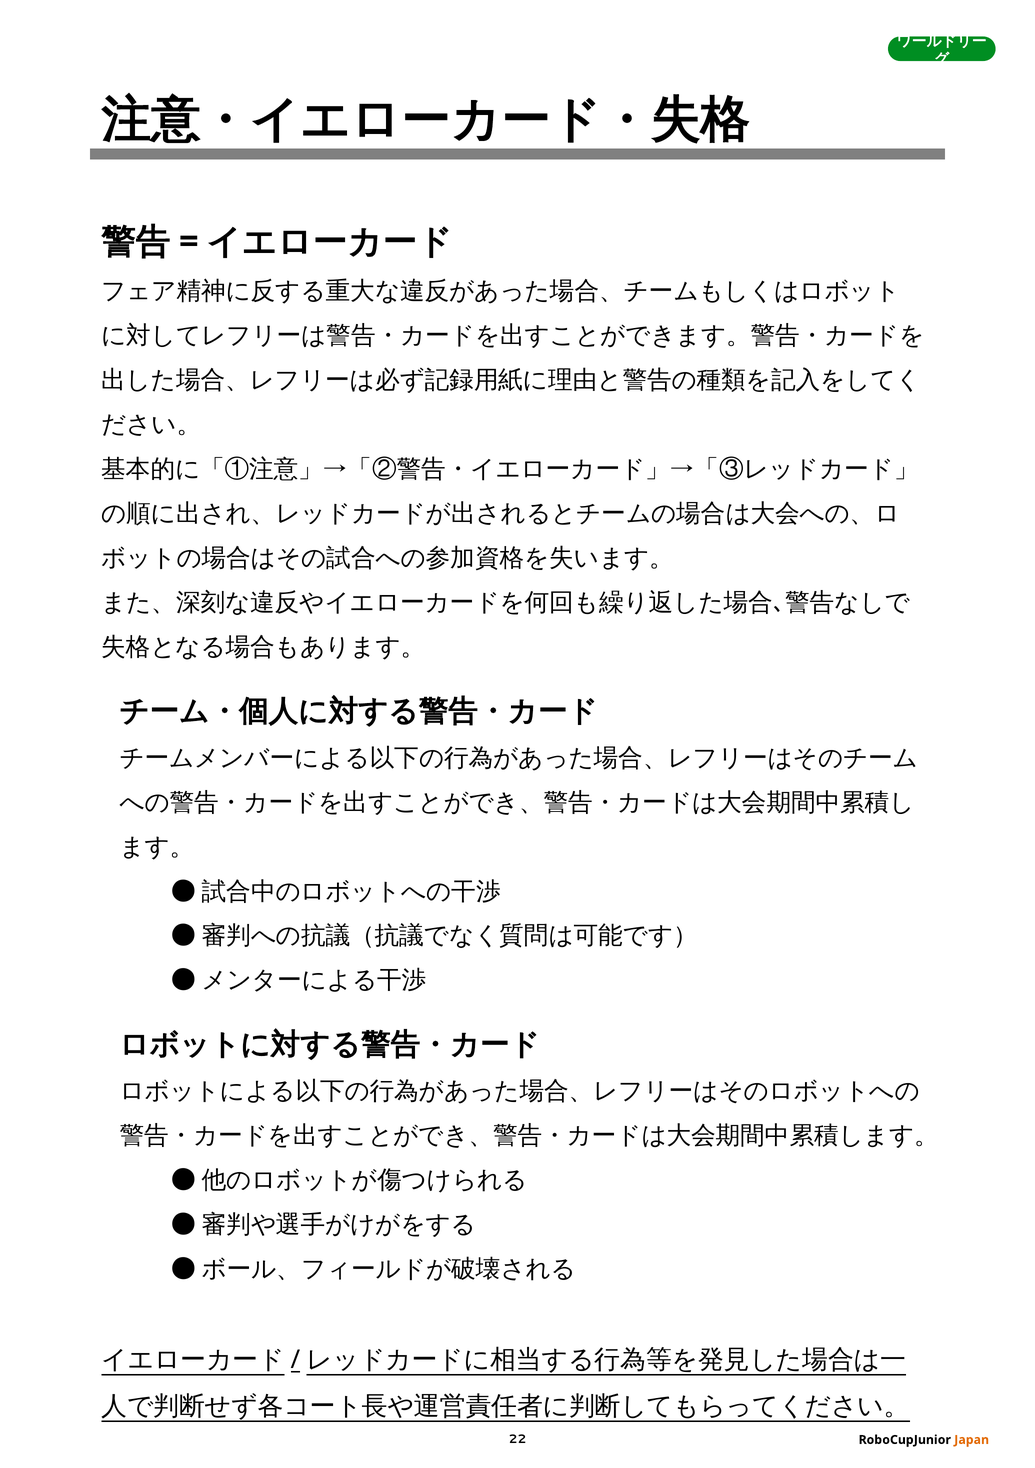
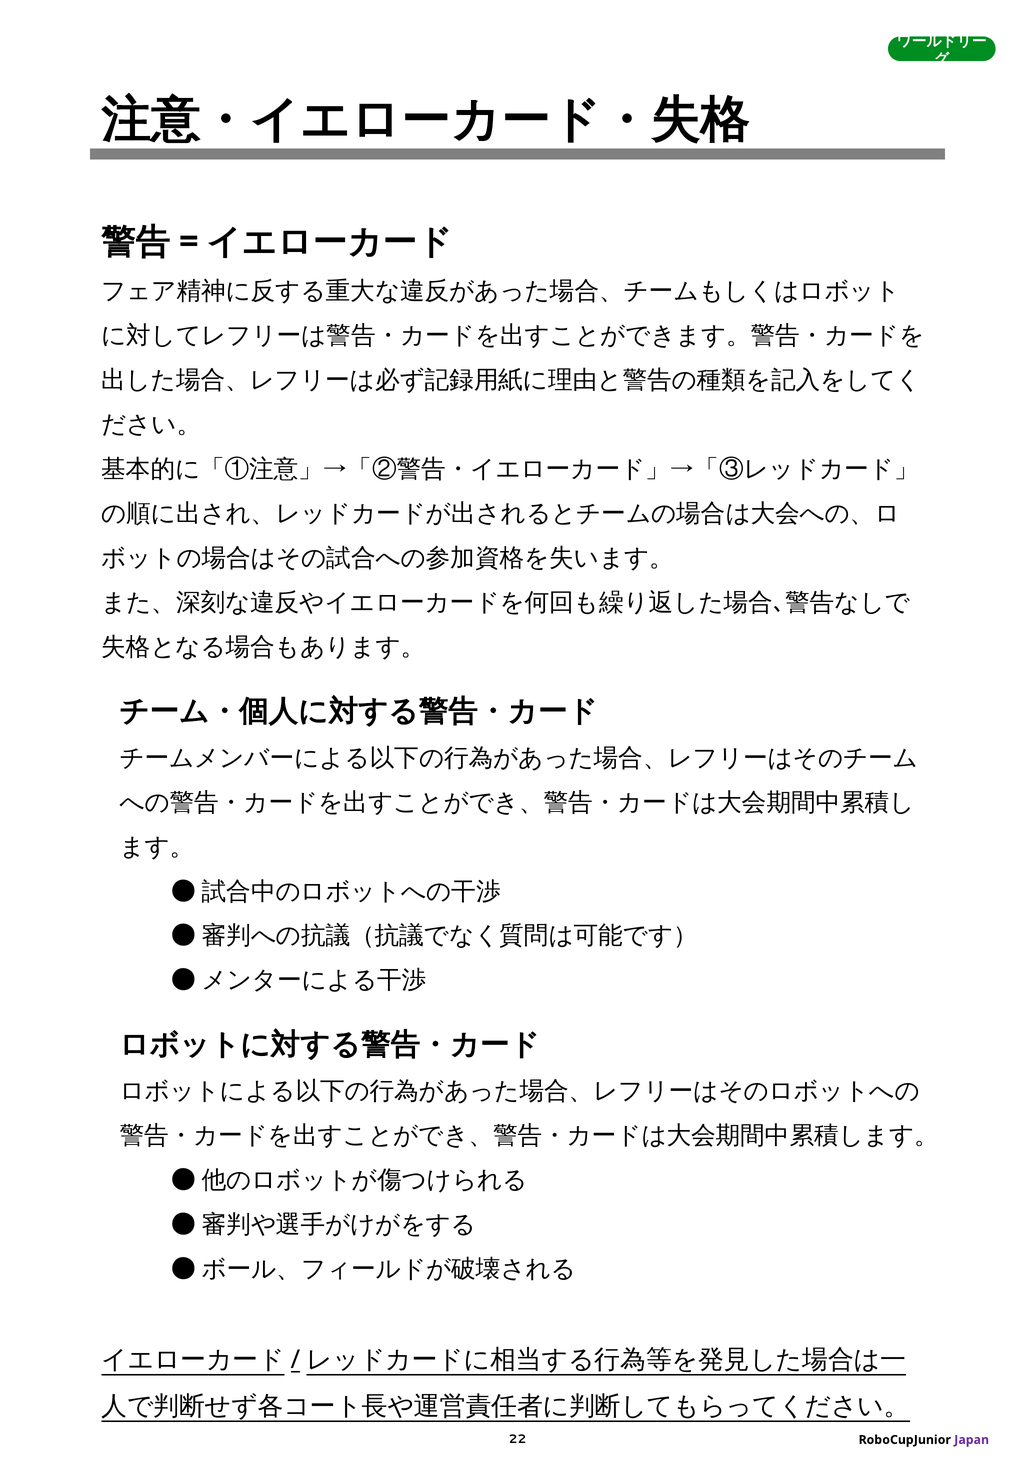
Japan colour: orange -> purple
